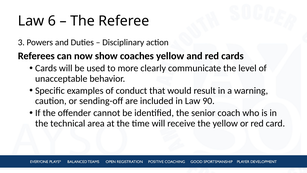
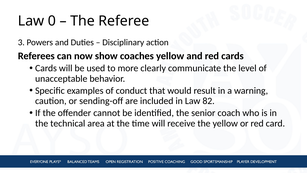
6: 6 -> 0
90: 90 -> 82
